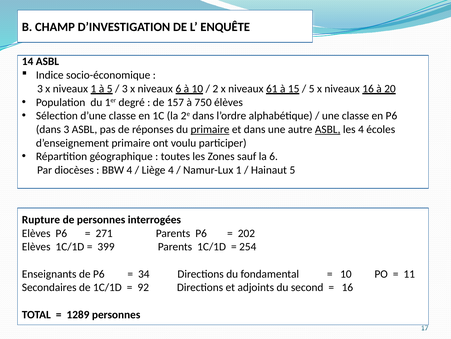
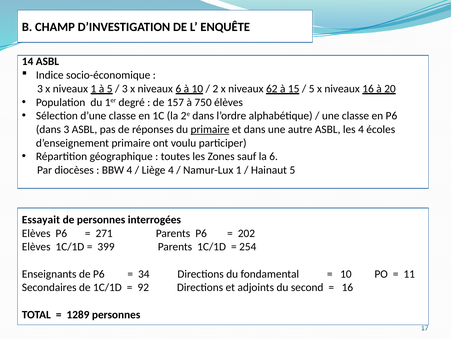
61: 61 -> 62
ASBL at (328, 129) underline: present -> none
Rupture: Rupture -> Essayait
